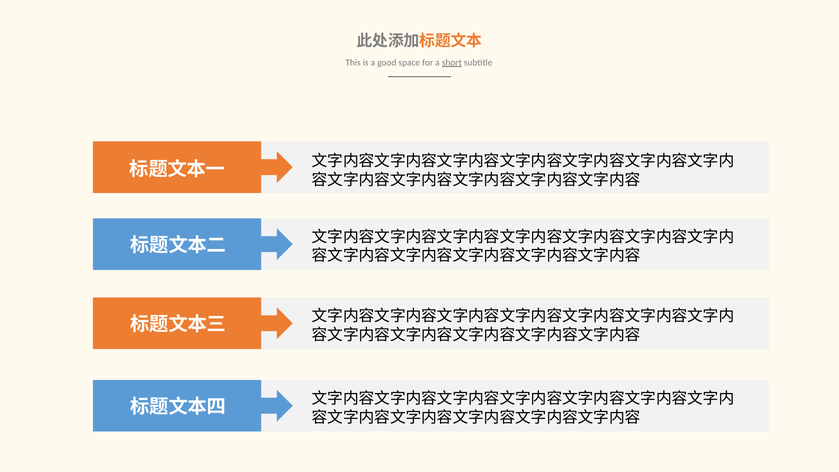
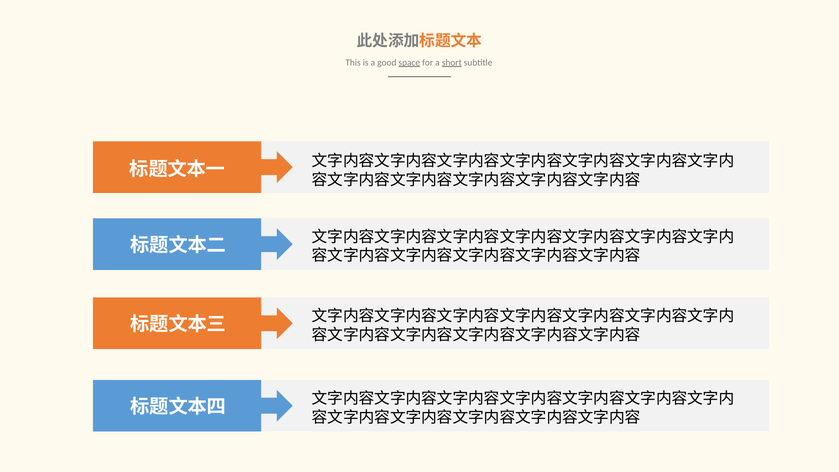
space underline: none -> present
